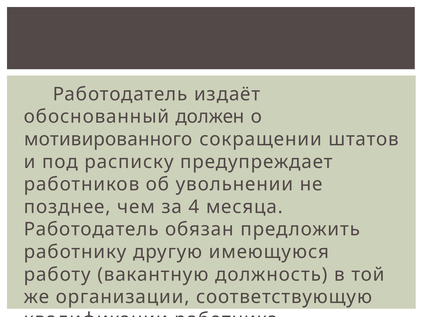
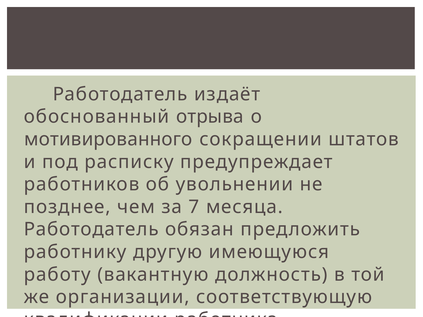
должен: должен -> отрыва
4: 4 -> 7
